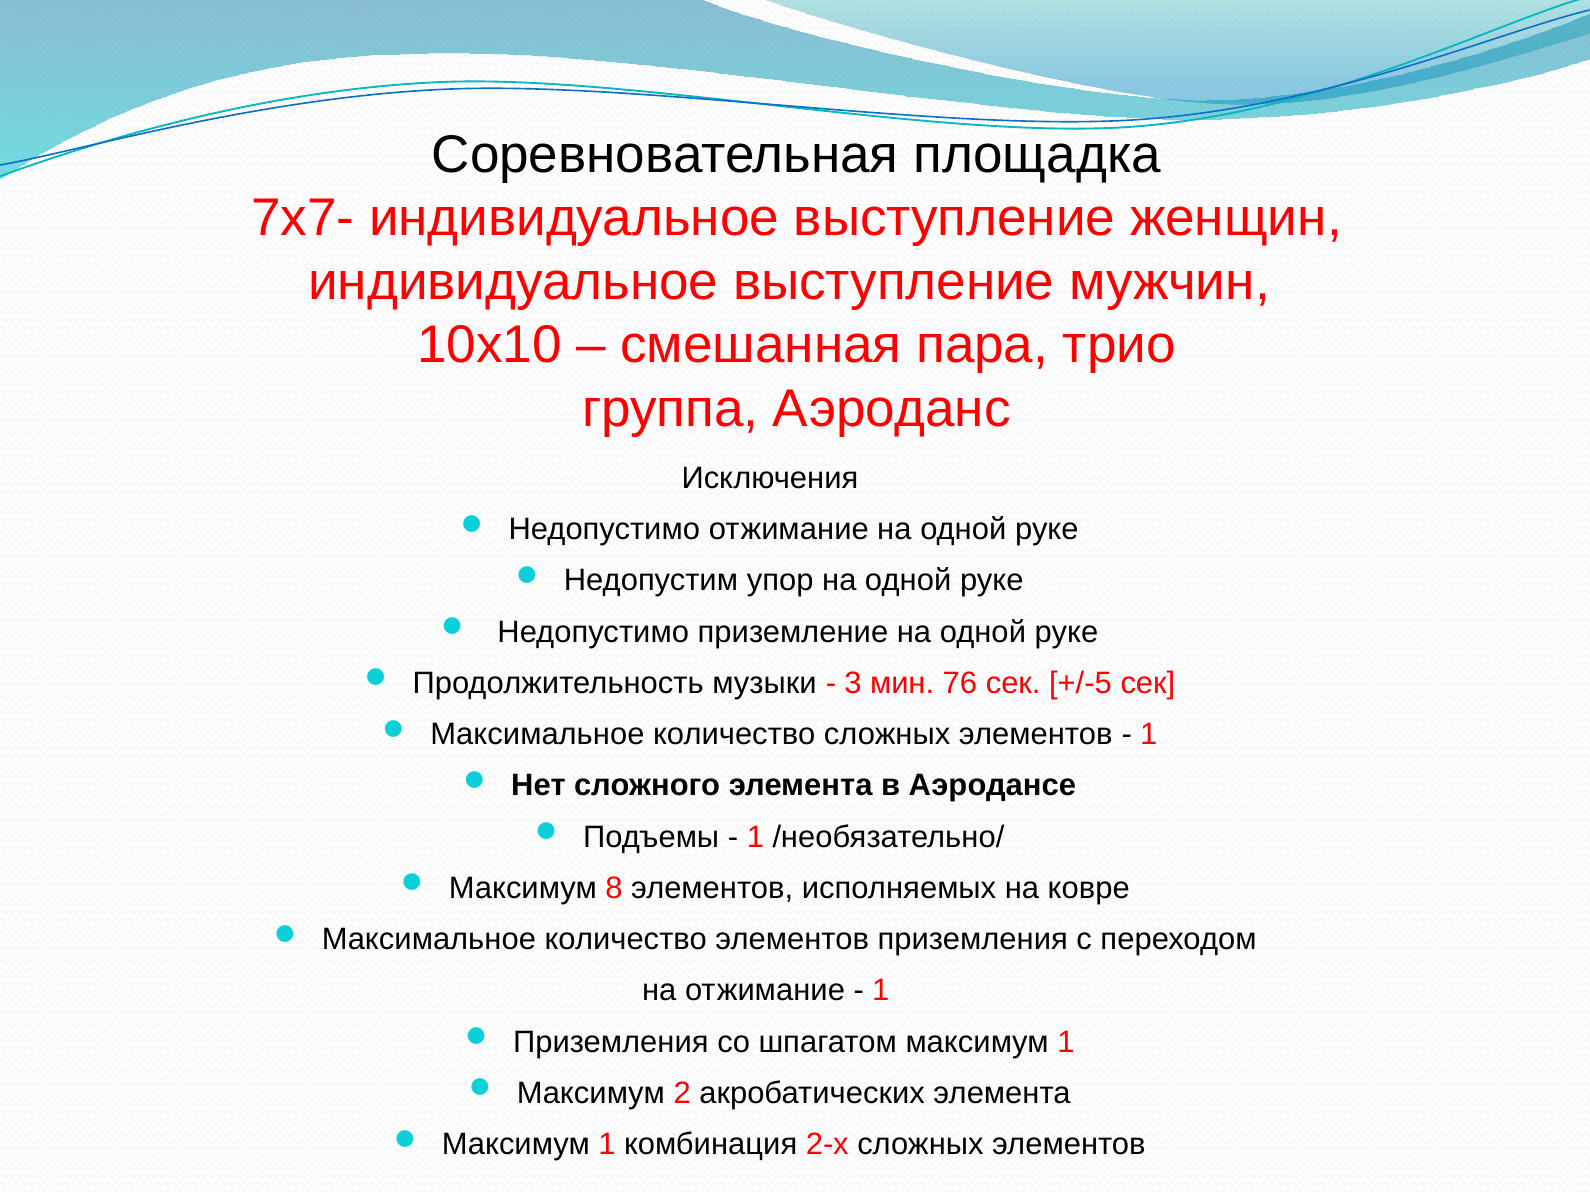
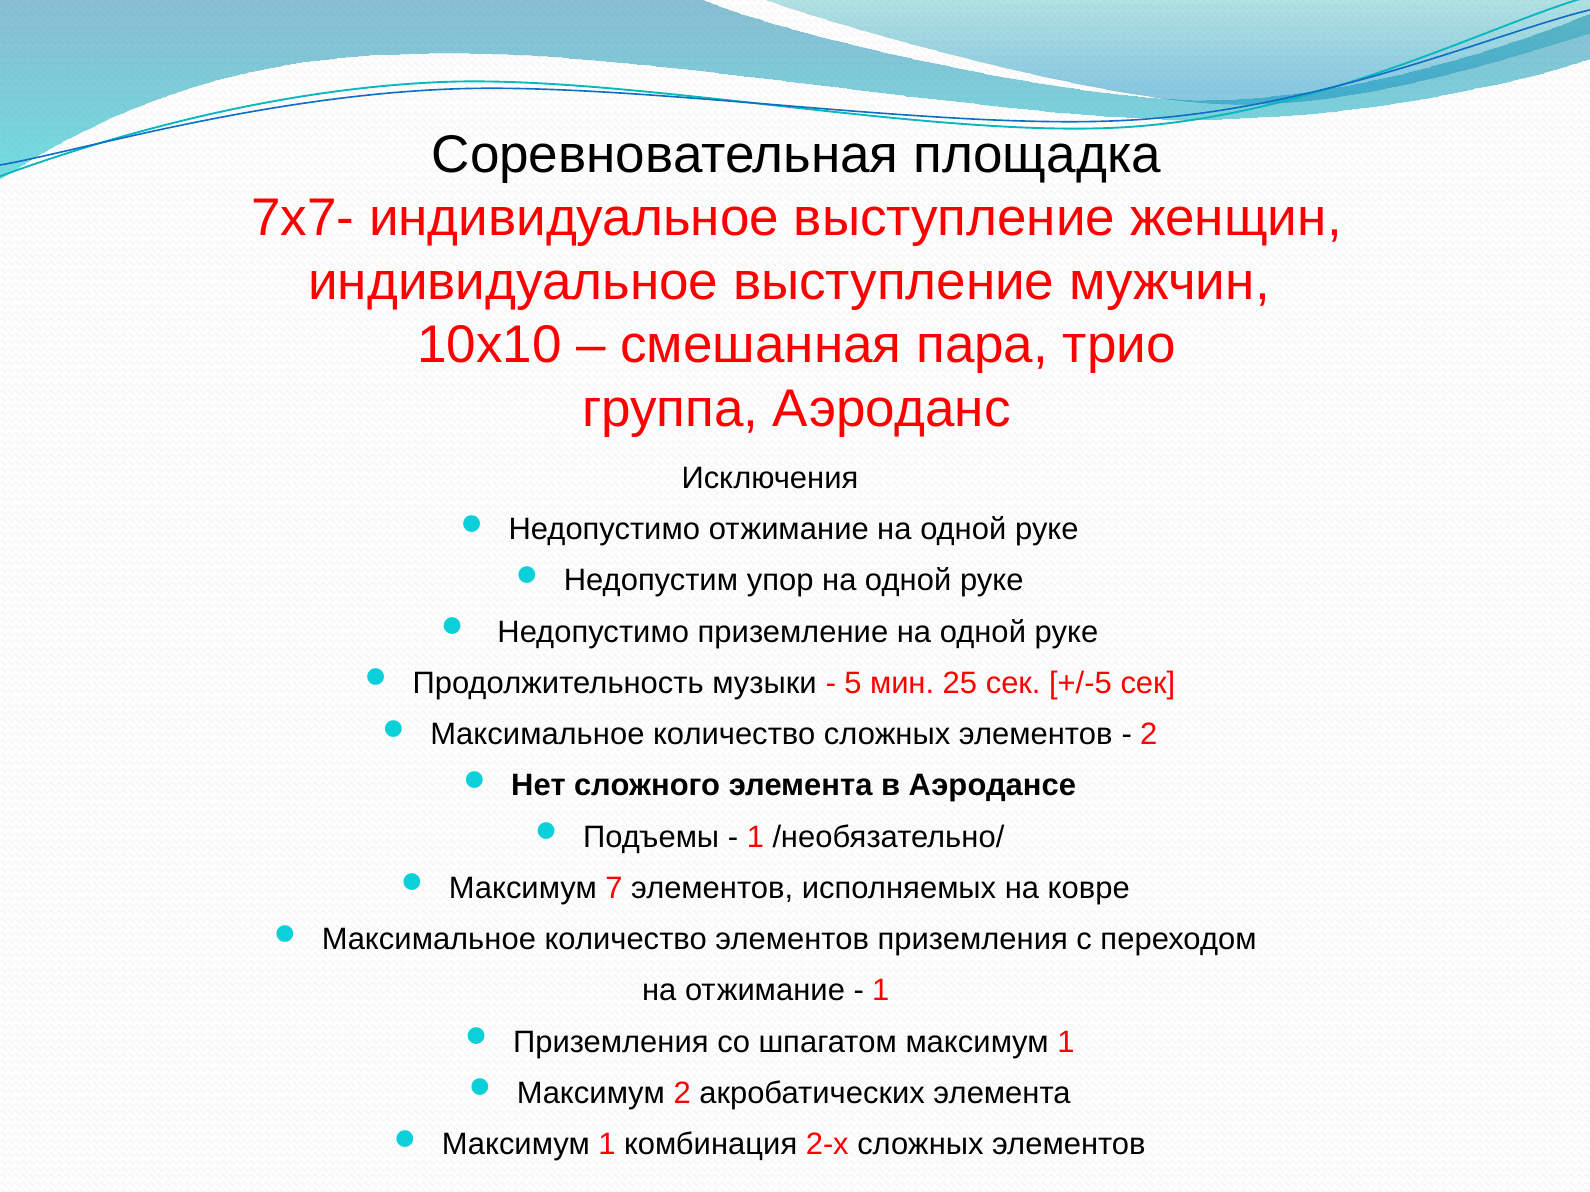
3: 3 -> 5
76: 76 -> 25
1 at (1149, 735): 1 -> 2
8: 8 -> 7
